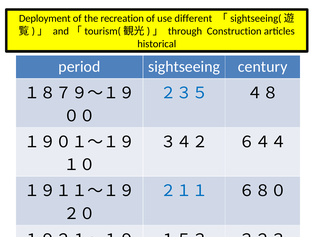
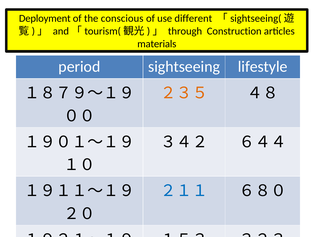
recreation: recreation -> conscious
historical: historical -> materials
century: century -> lifestyle
２３５ colour: blue -> orange
